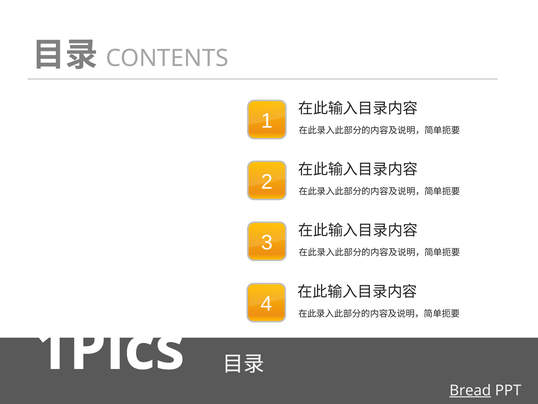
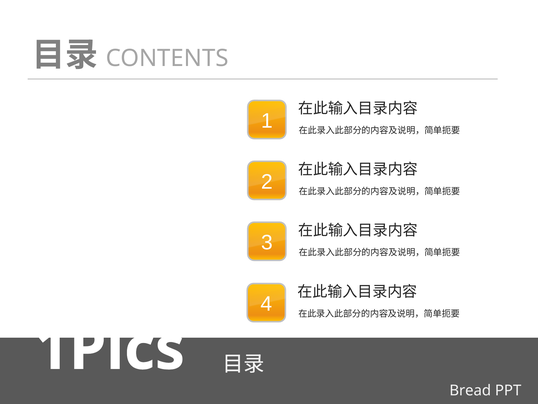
Bread underline: present -> none
